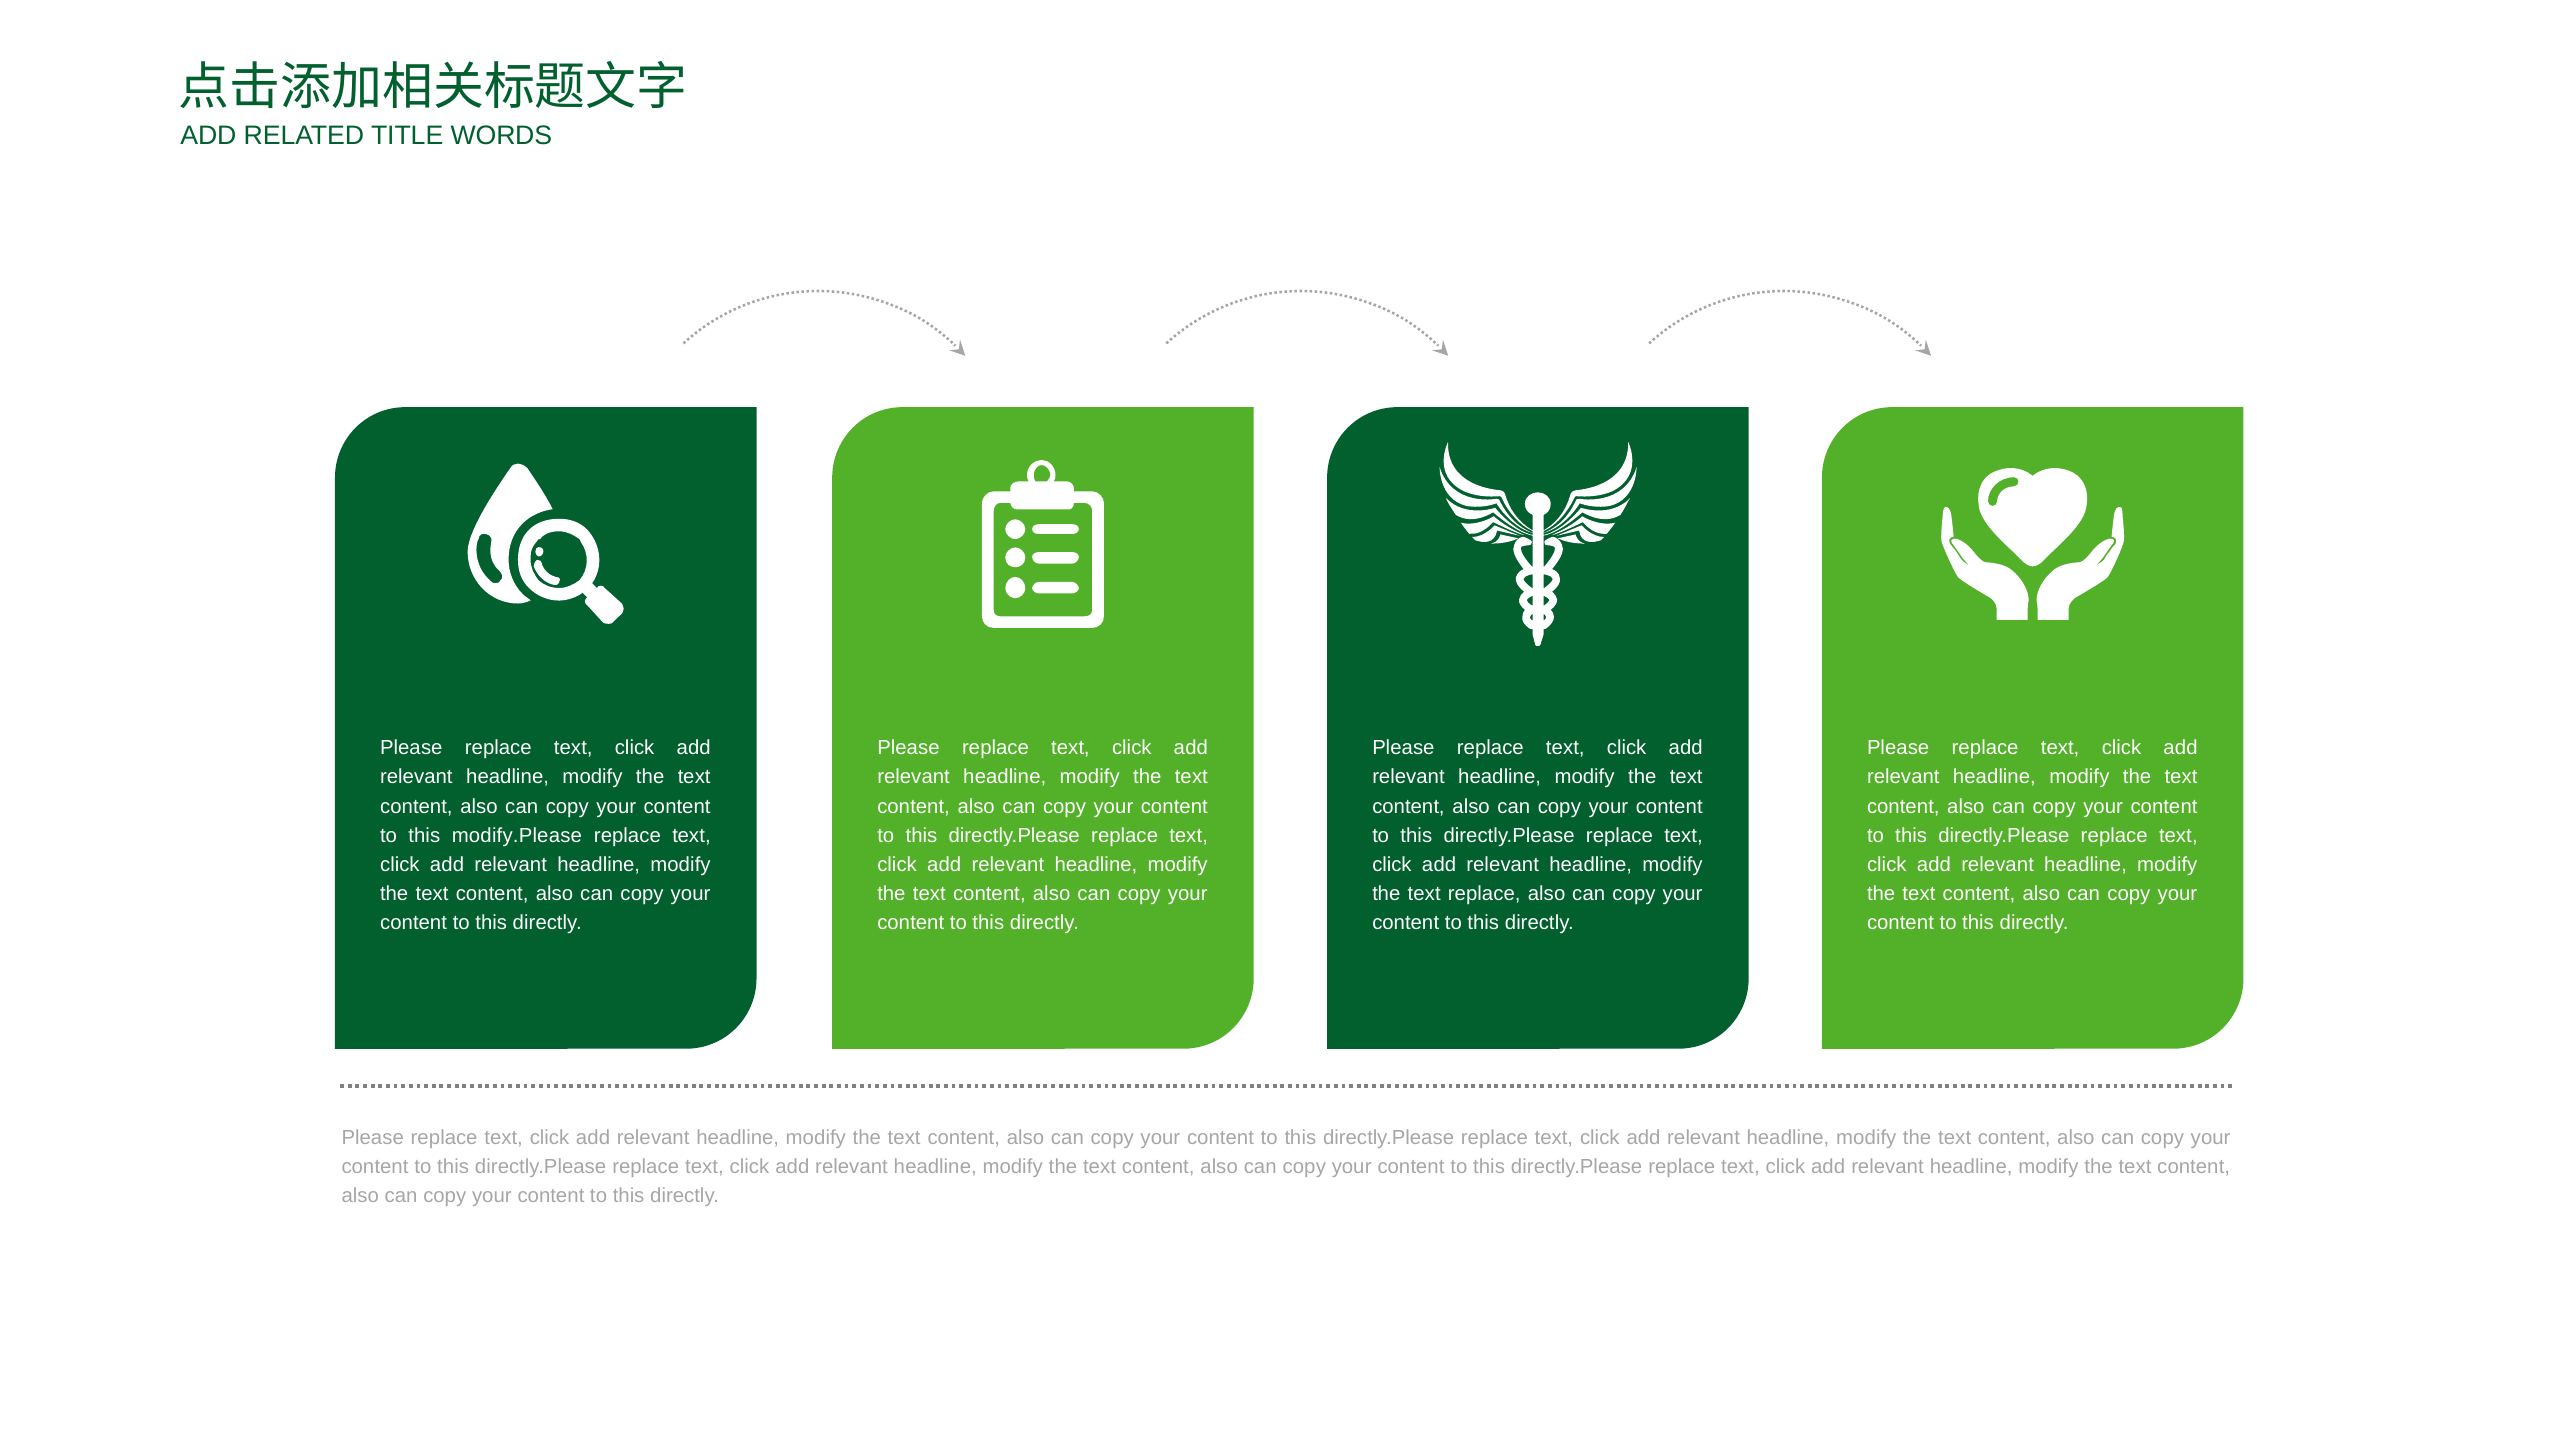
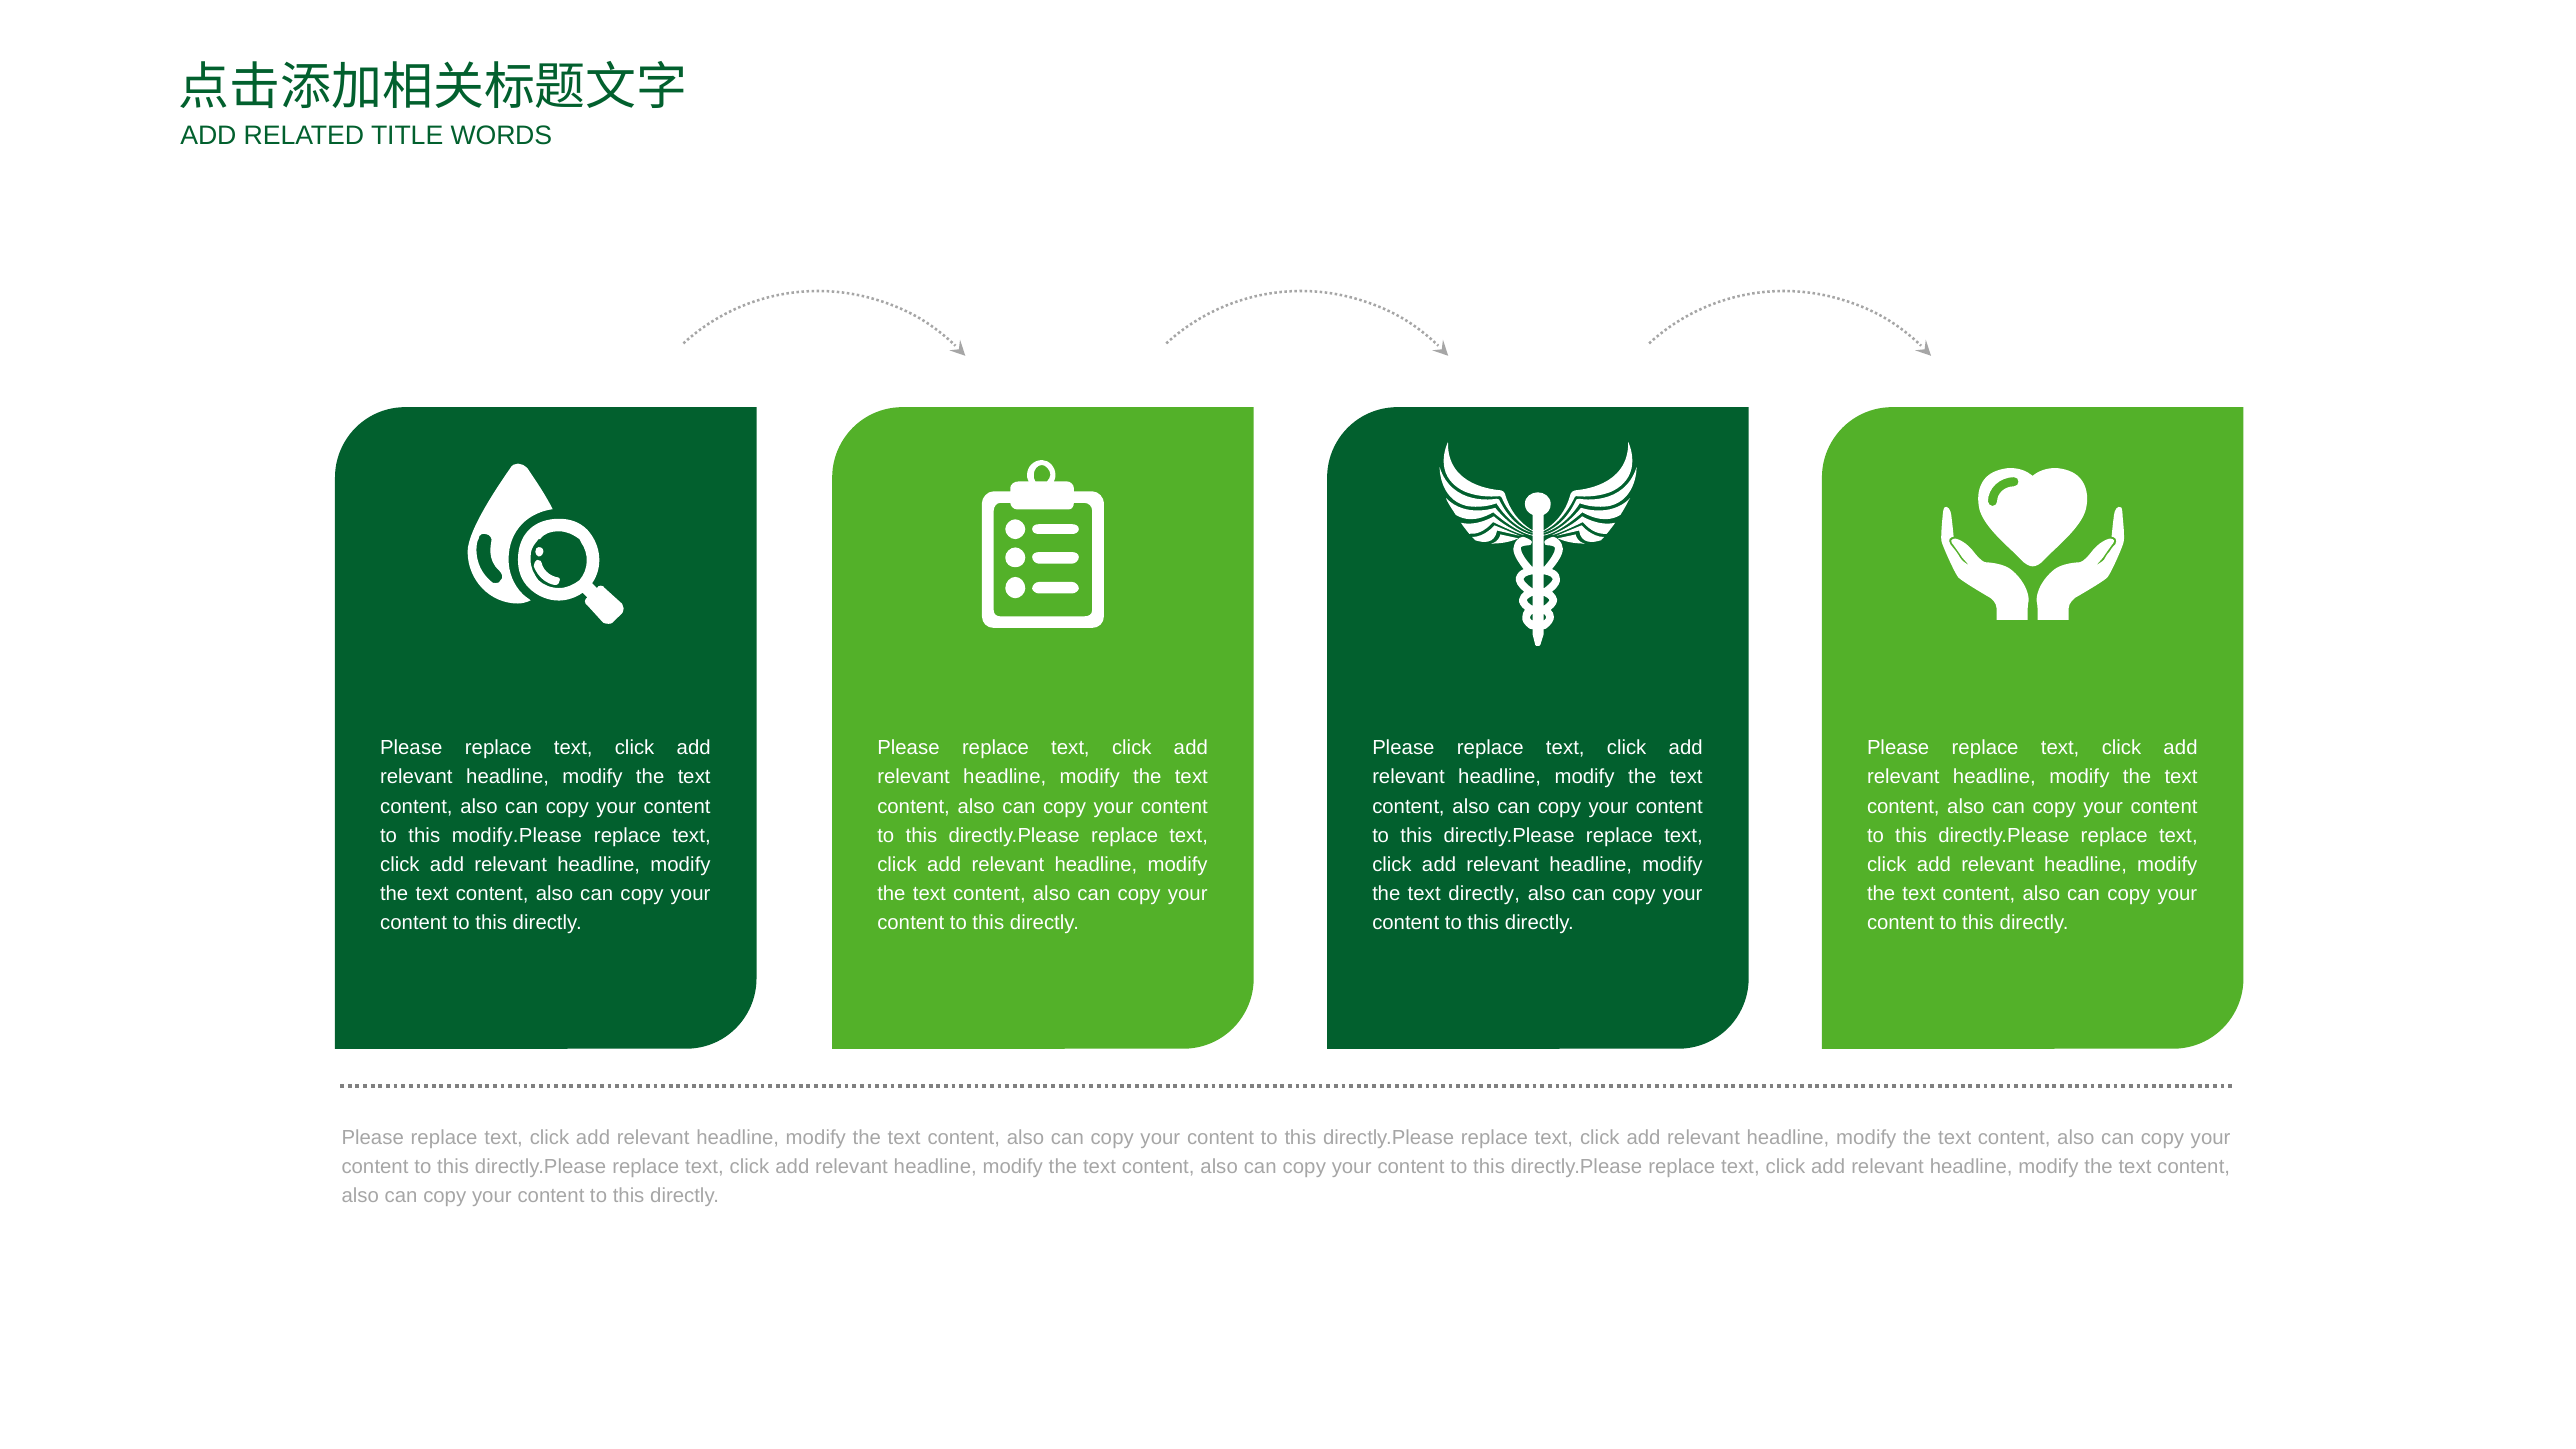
text replace: replace -> directly
